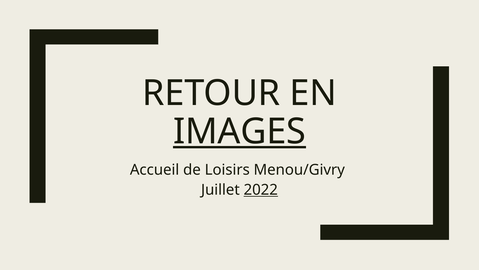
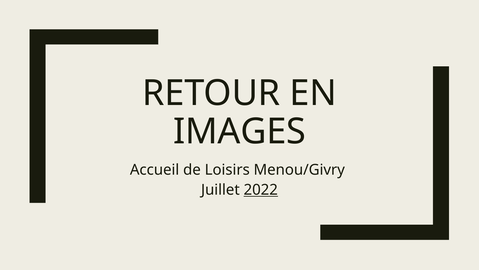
IMAGES underline: present -> none
